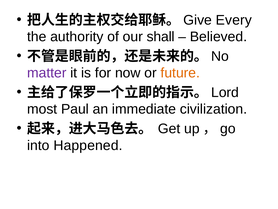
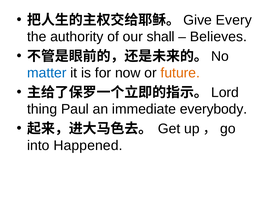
Believed: Believed -> Believes
matter colour: purple -> blue
most: most -> thing
civilization: civilization -> everybody
